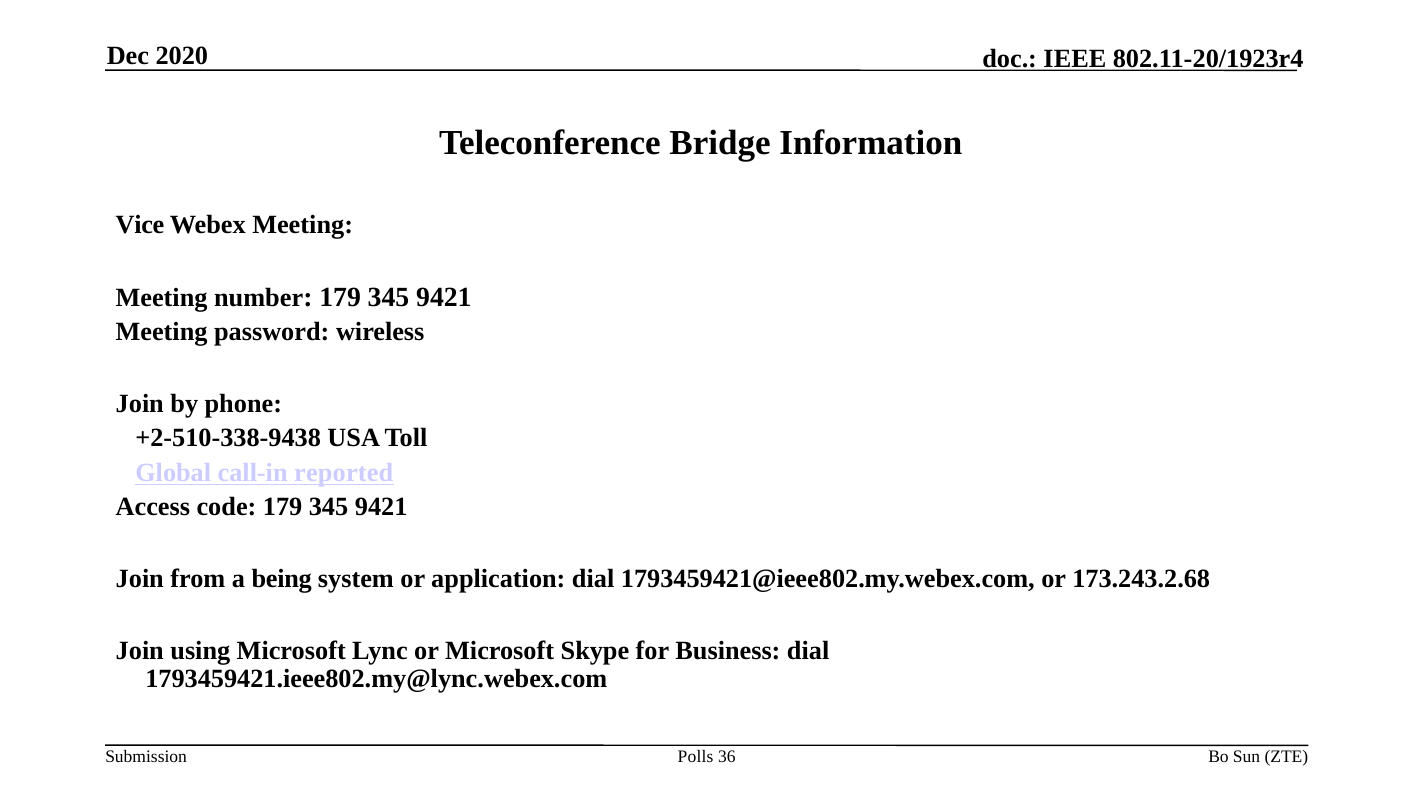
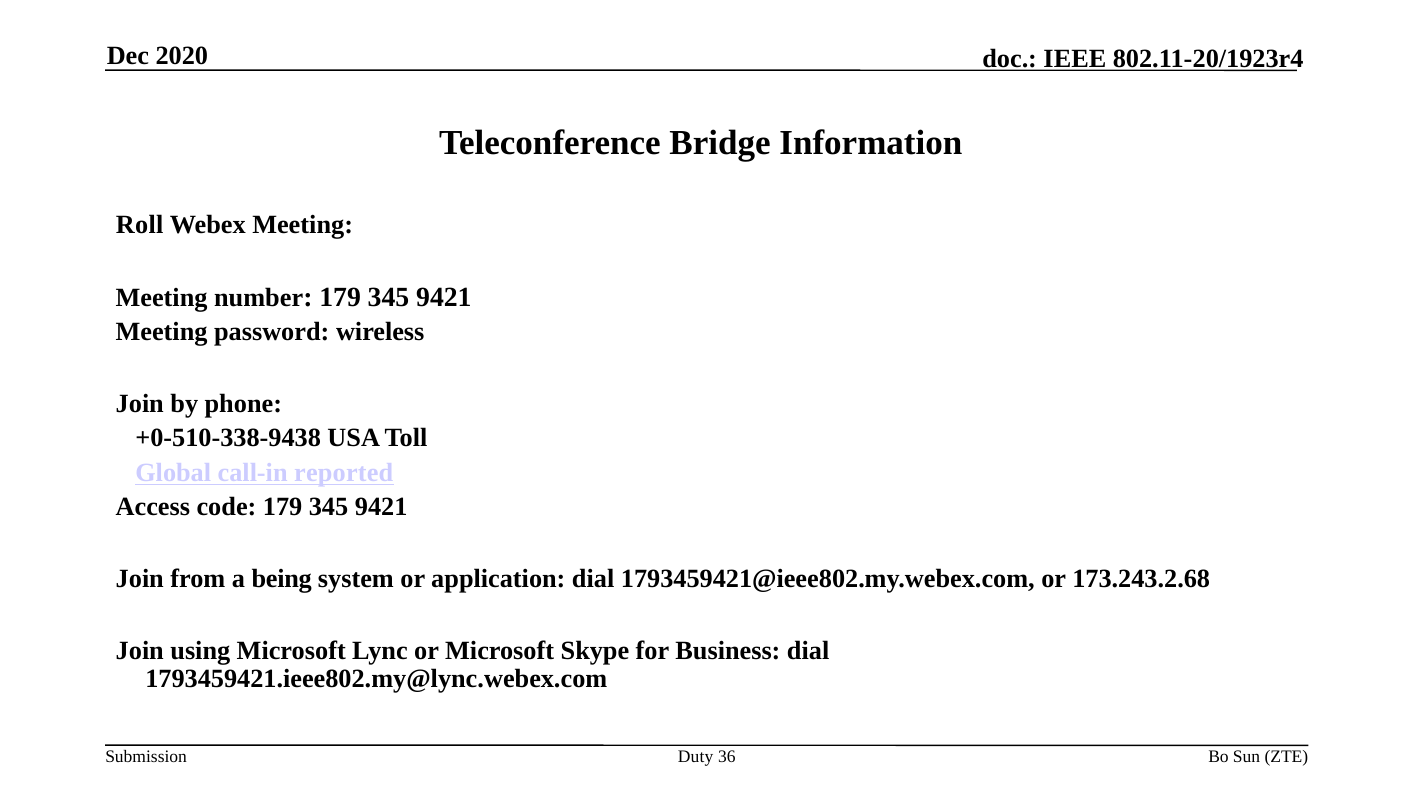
Vice: Vice -> Roll
+2-510-338-9438: +2-510-338-9438 -> +0-510-338-9438
Polls: Polls -> Duty
